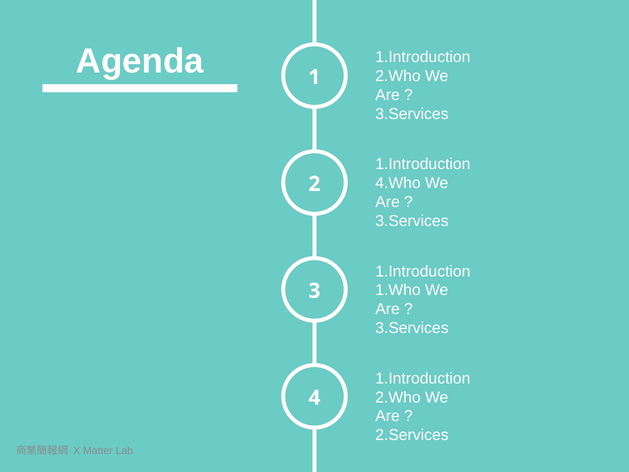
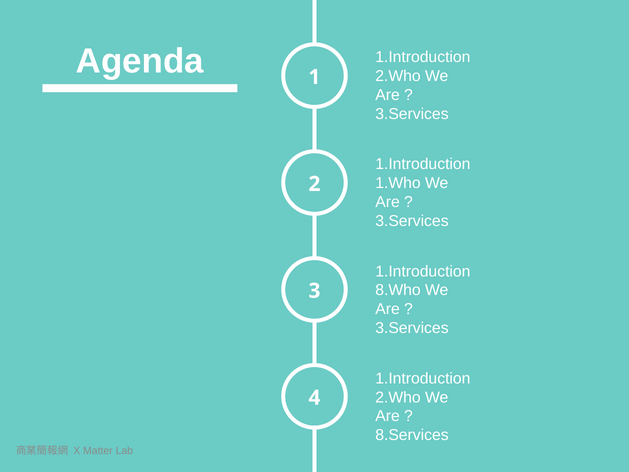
4.Who: 4.Who -> 1.Who
1.Who: 1.Who -> 8.Who
2.Services: 2.Services -> 8.Services
